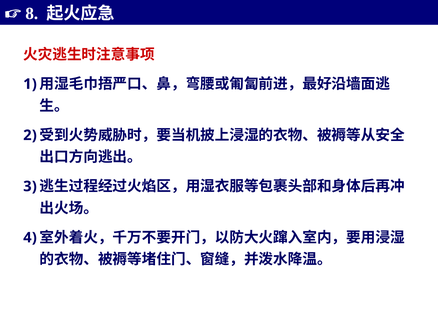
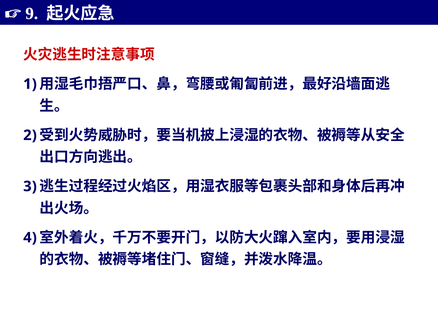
8: 8 -> 9
